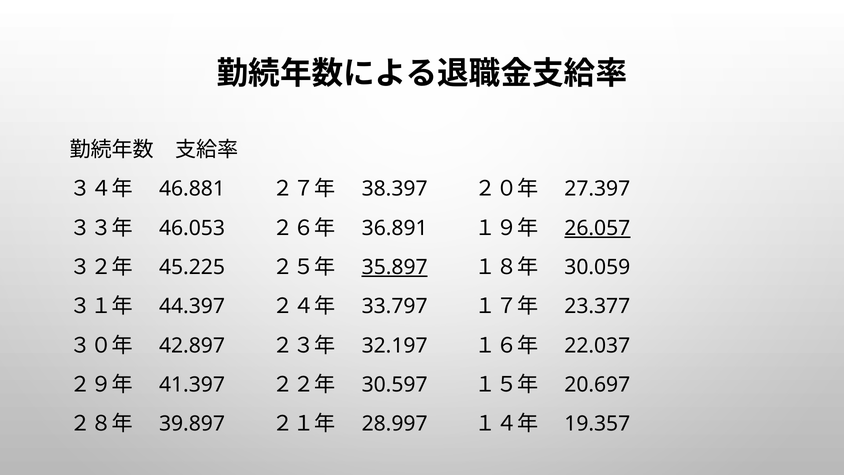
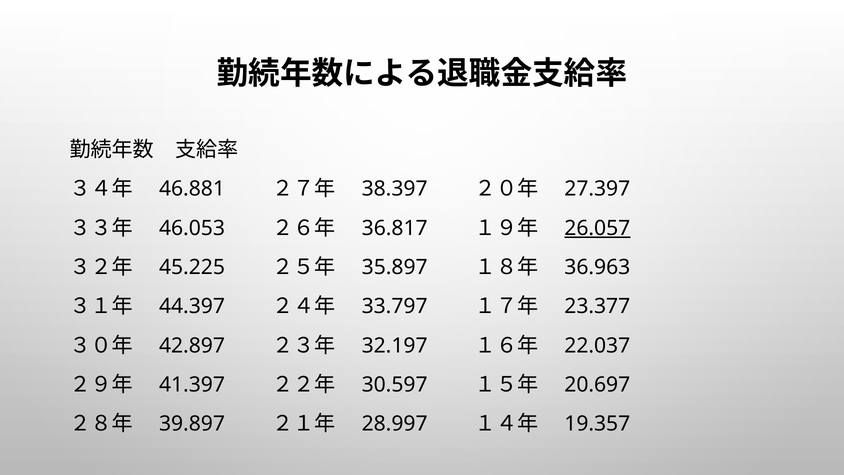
36.891: 36.891 -> 36.817
35.897 underline: present -> none
30.059: 30.059 -> 36.963
